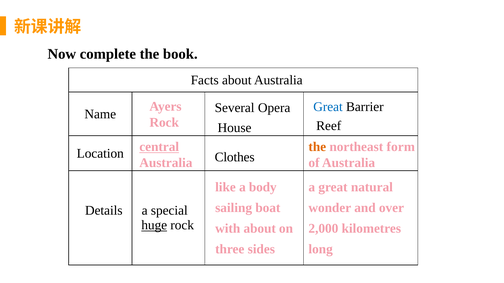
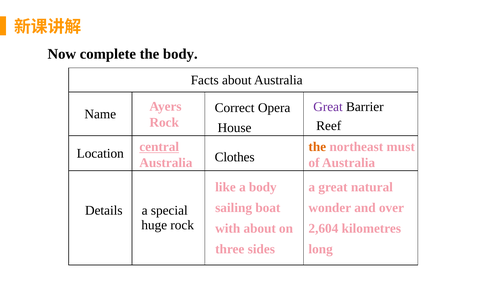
the book: book -> body
Great at (328, 107) colour: blue -> purple
Several: Several -> Correct
form: form -> must
huge underline: present -> none
2,000: 2,000 -> 2,604
